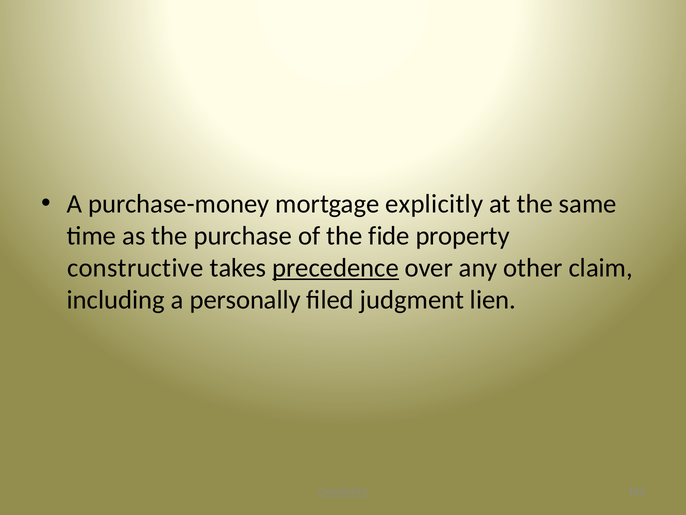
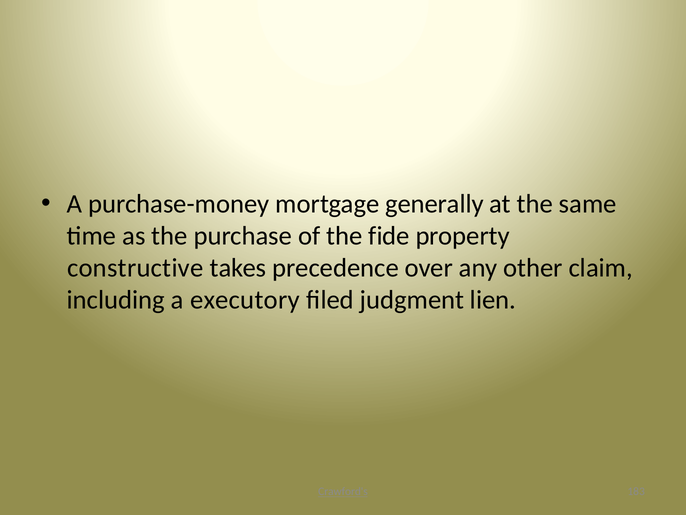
explicitly: explicitly -> generally
precedence underline: present -> none
personally: personally -> executory
